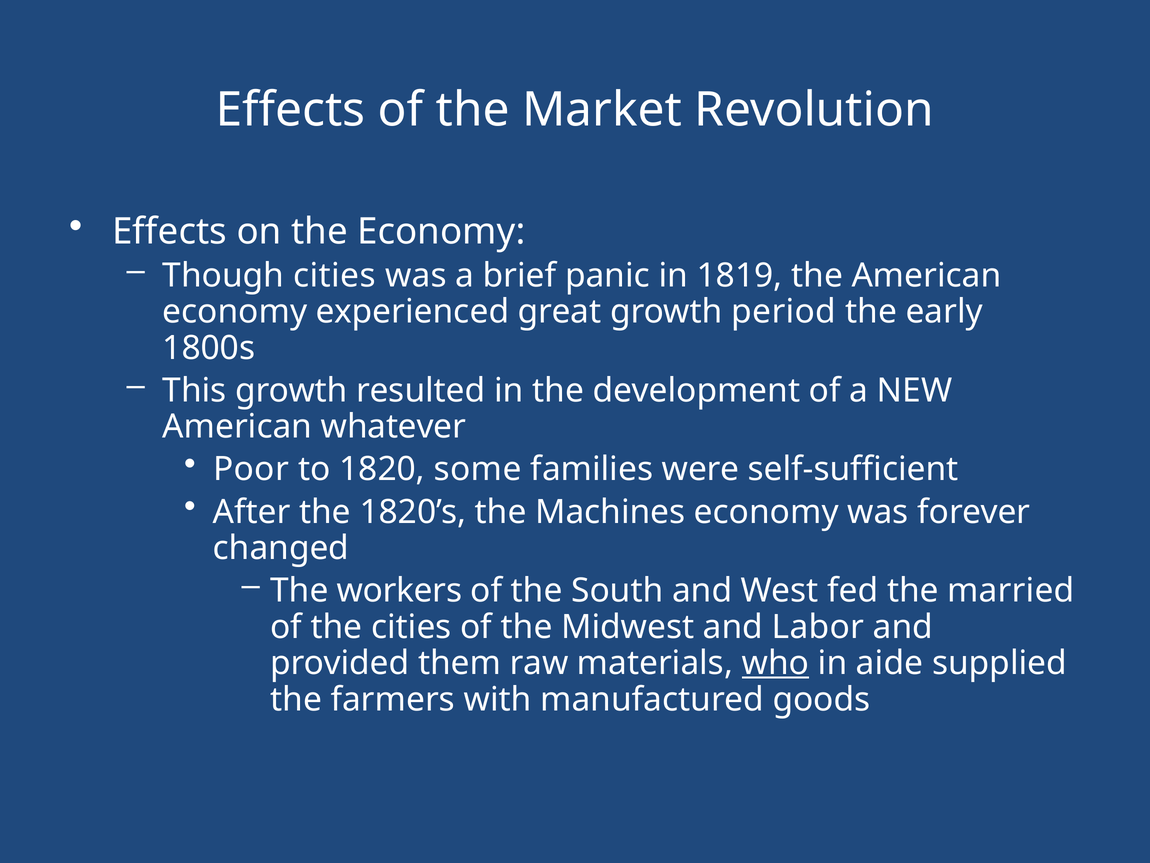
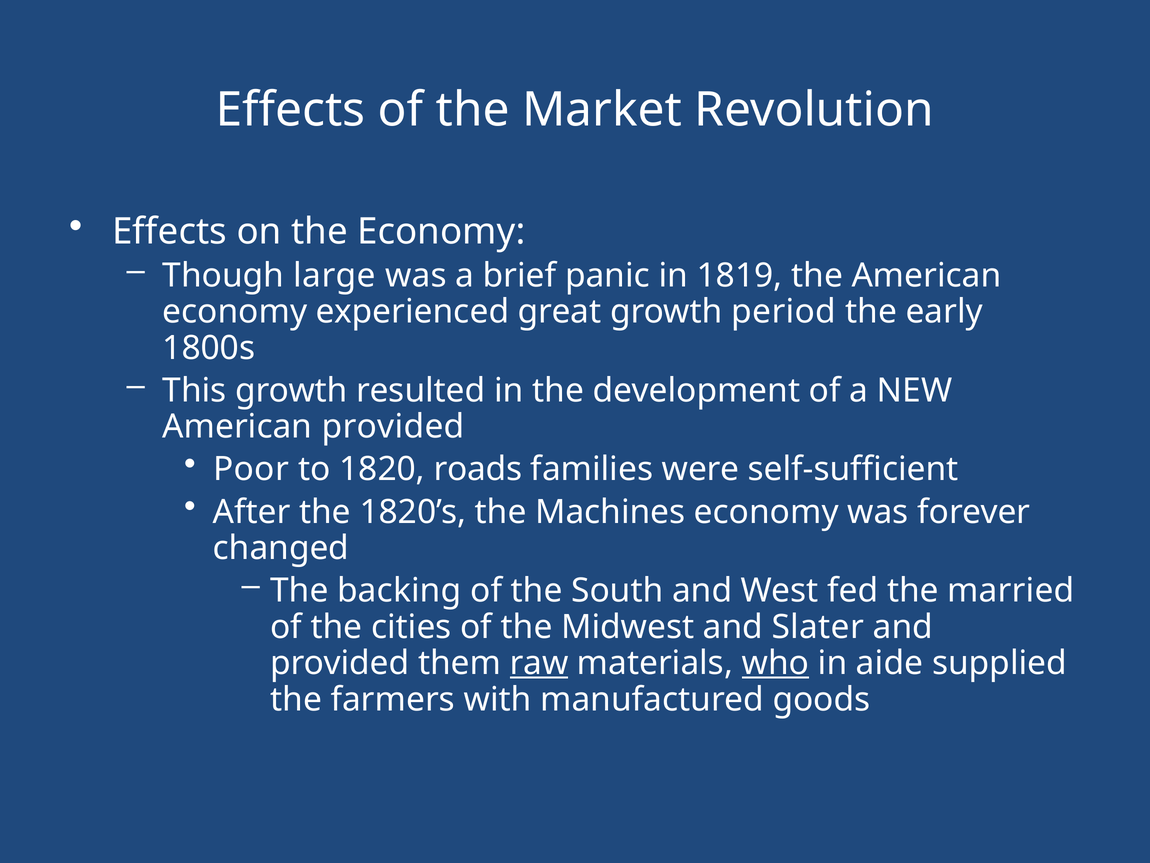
Though cities: cities -> large
American whatever: whatever -> provided
some: some -> roads
workers: workers -> backing
Labor: Labor -> Slater
raw underline: none -> present
